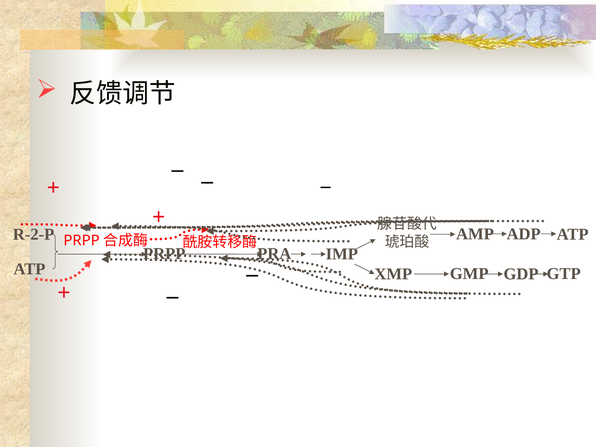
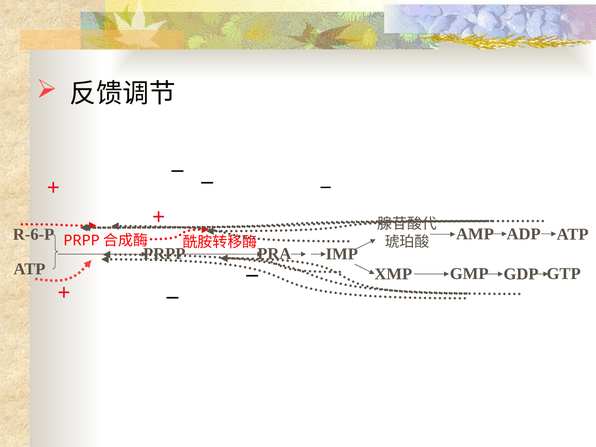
R-2-P: R-2-P -> R-6-P
